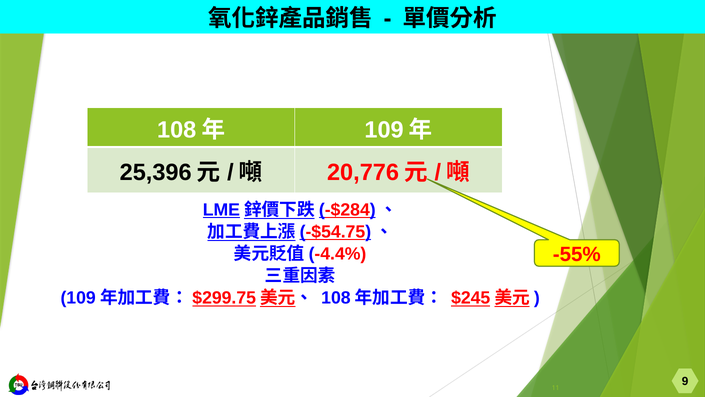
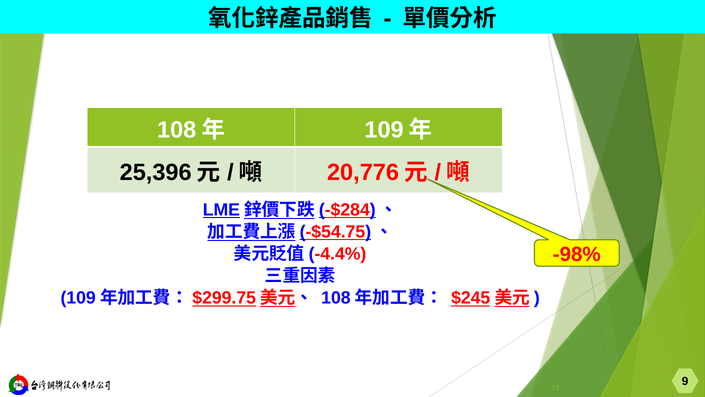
-55%: -55% -> -98%
